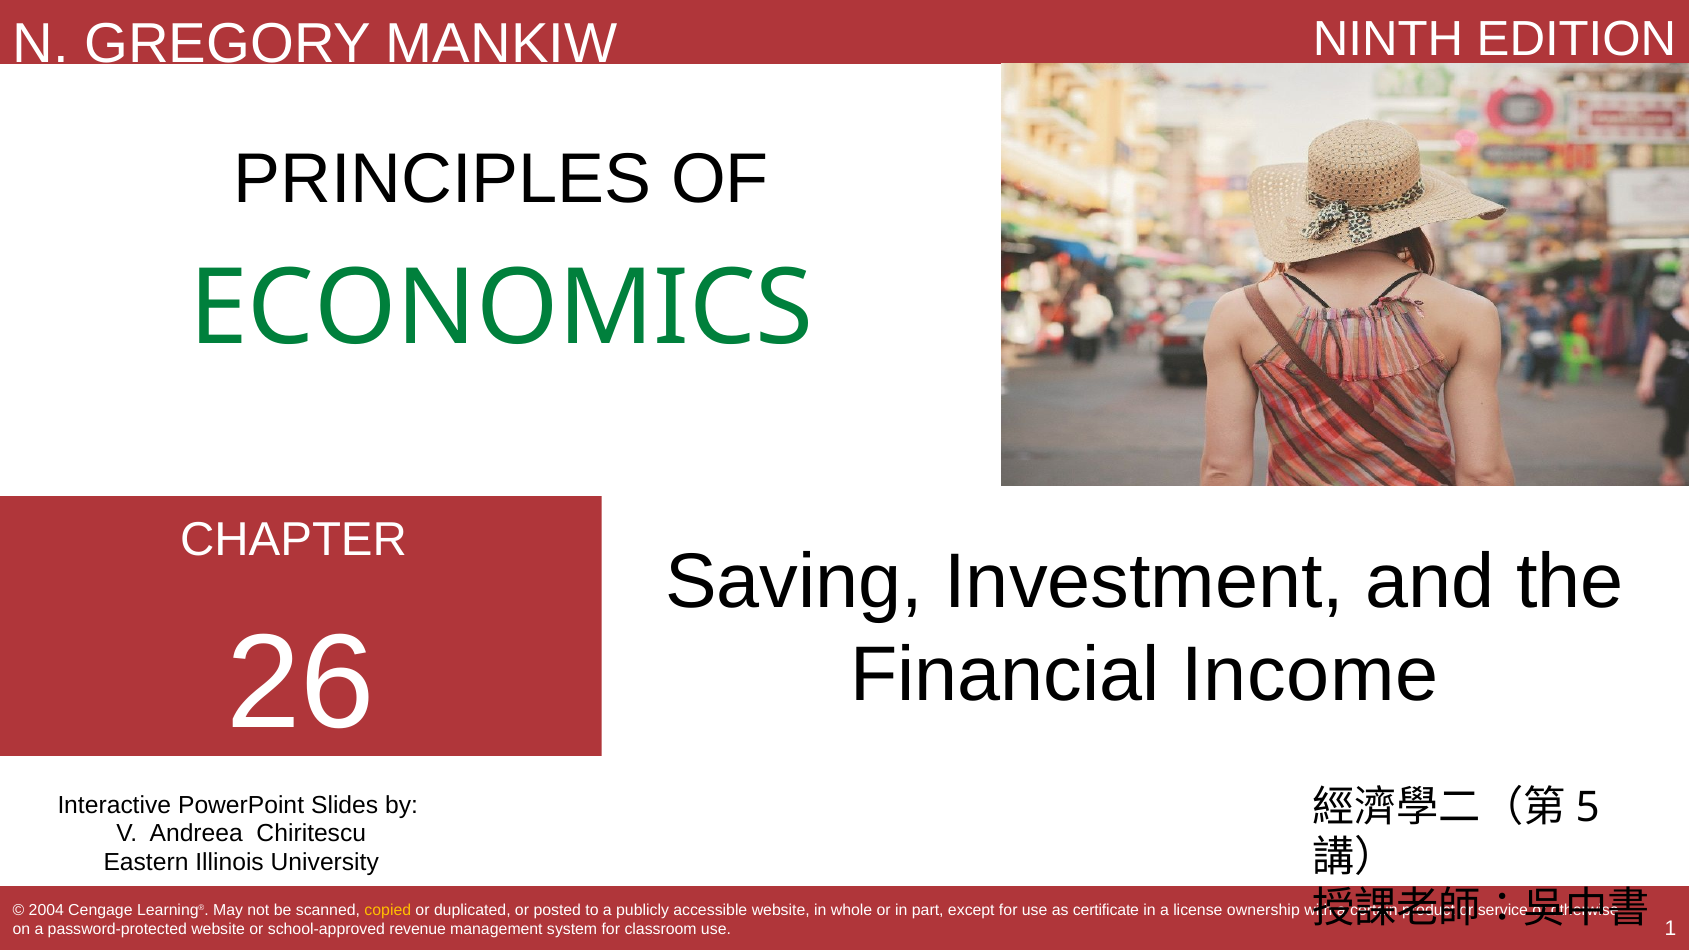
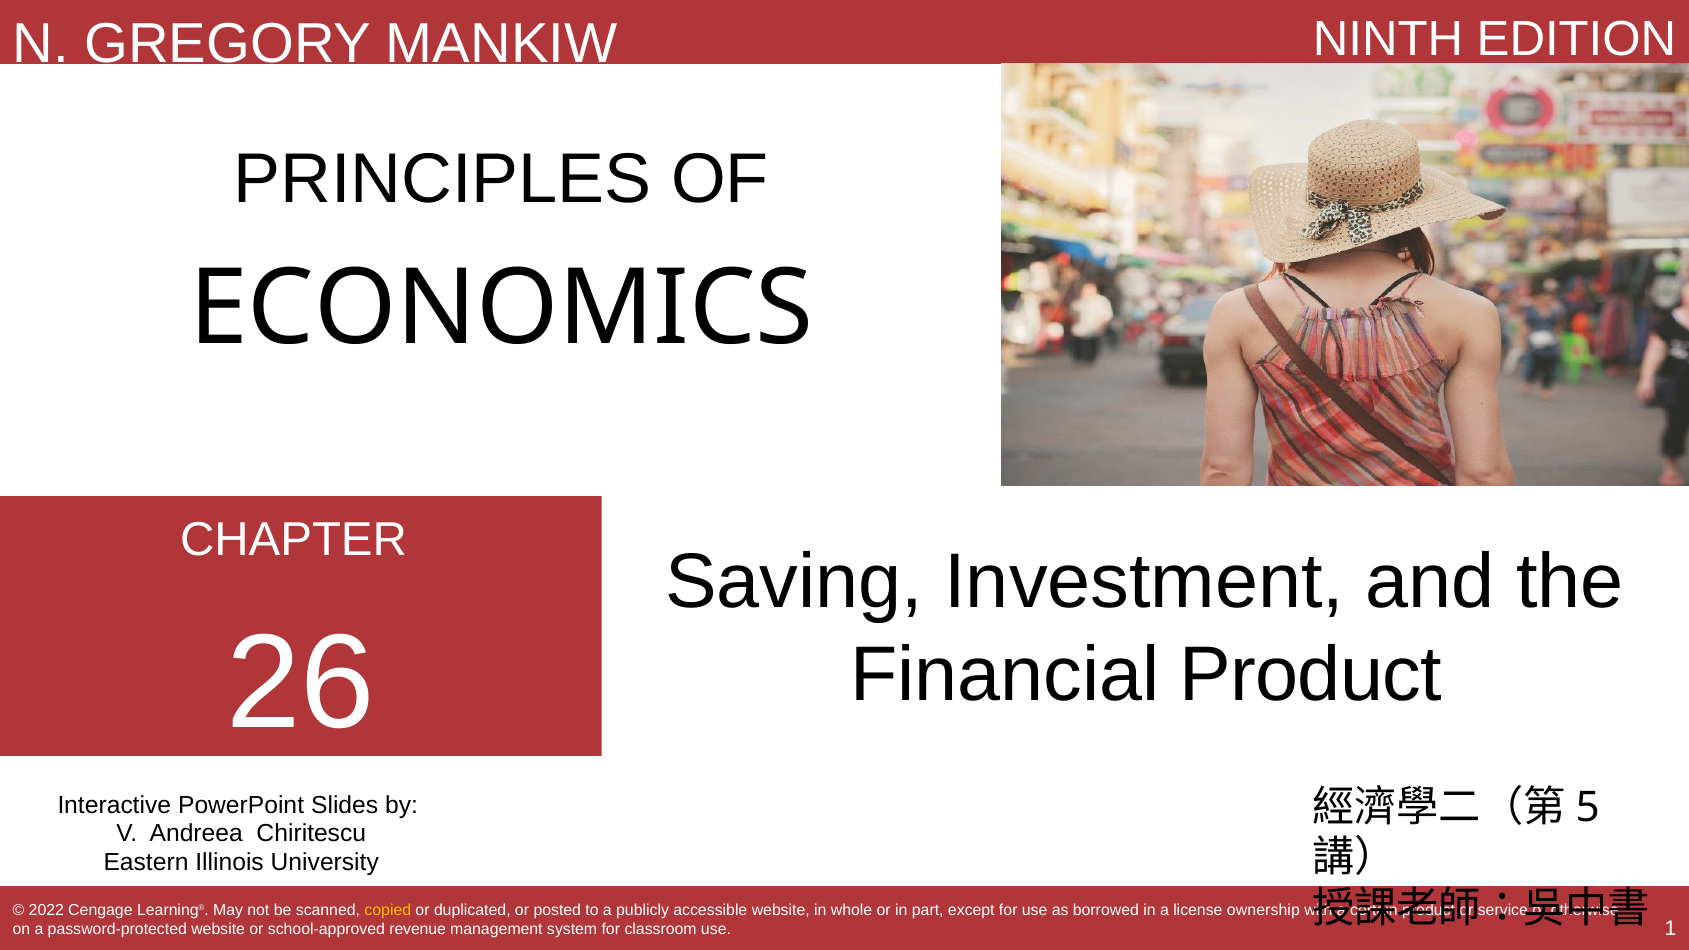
ECONOMICS colour: green -> black
Financial Income: Income -> Product
2004: 2004 -> 2022
certificate: certificate -> borrowed
